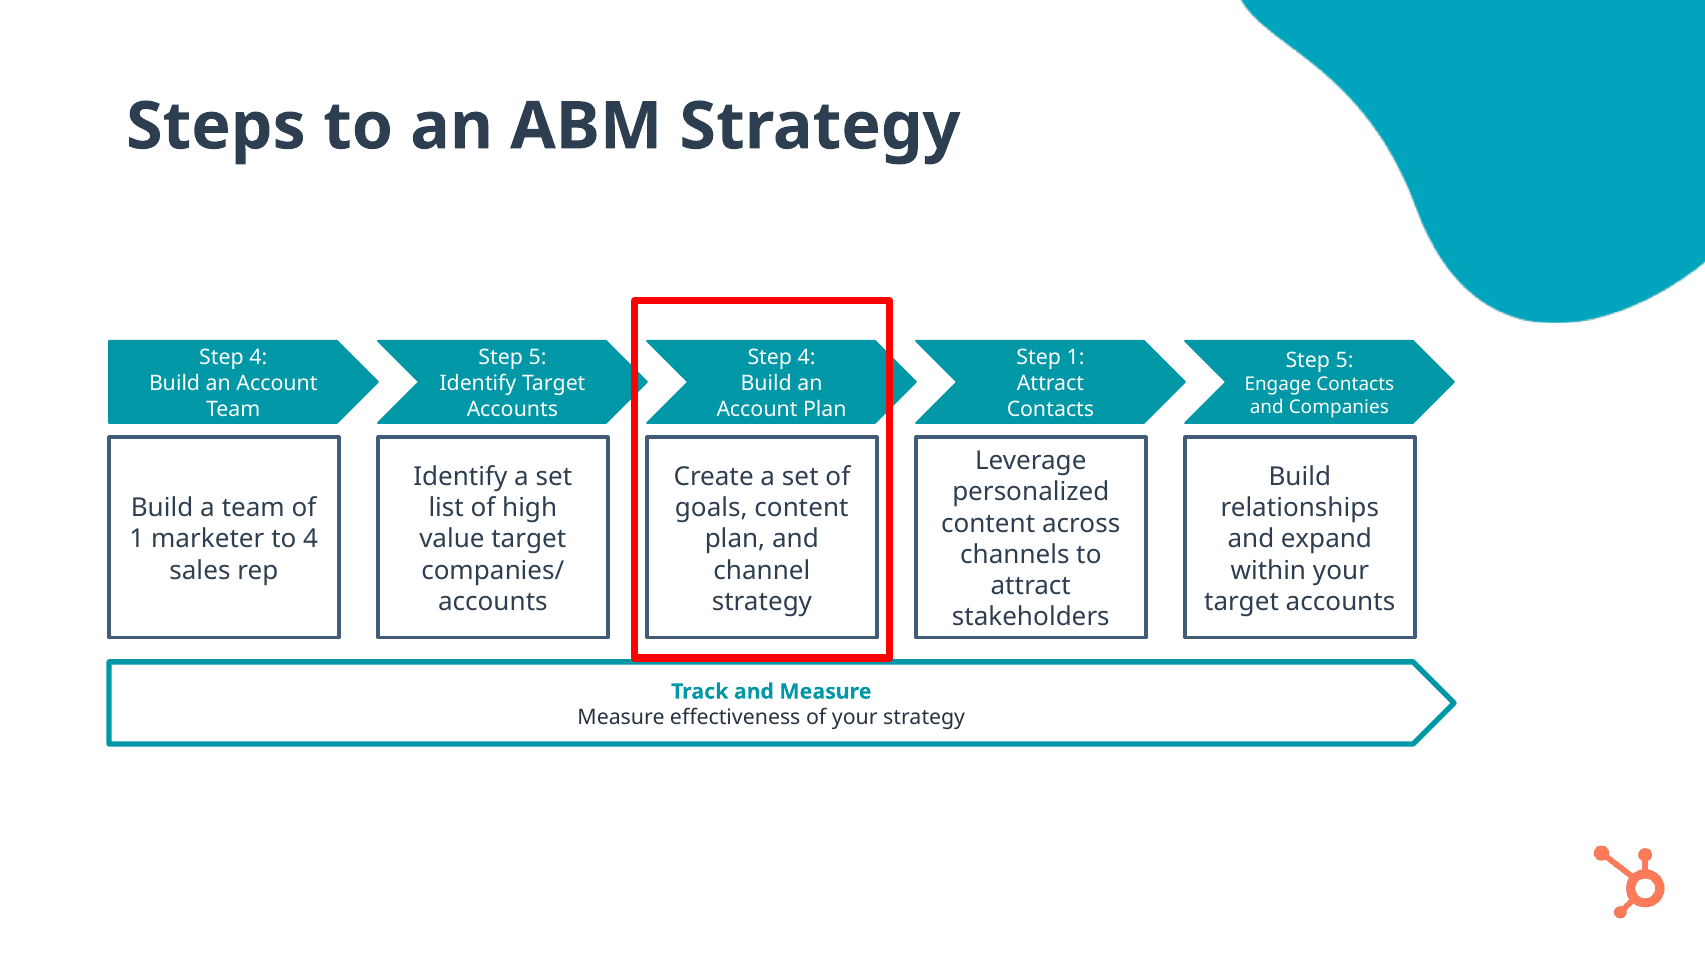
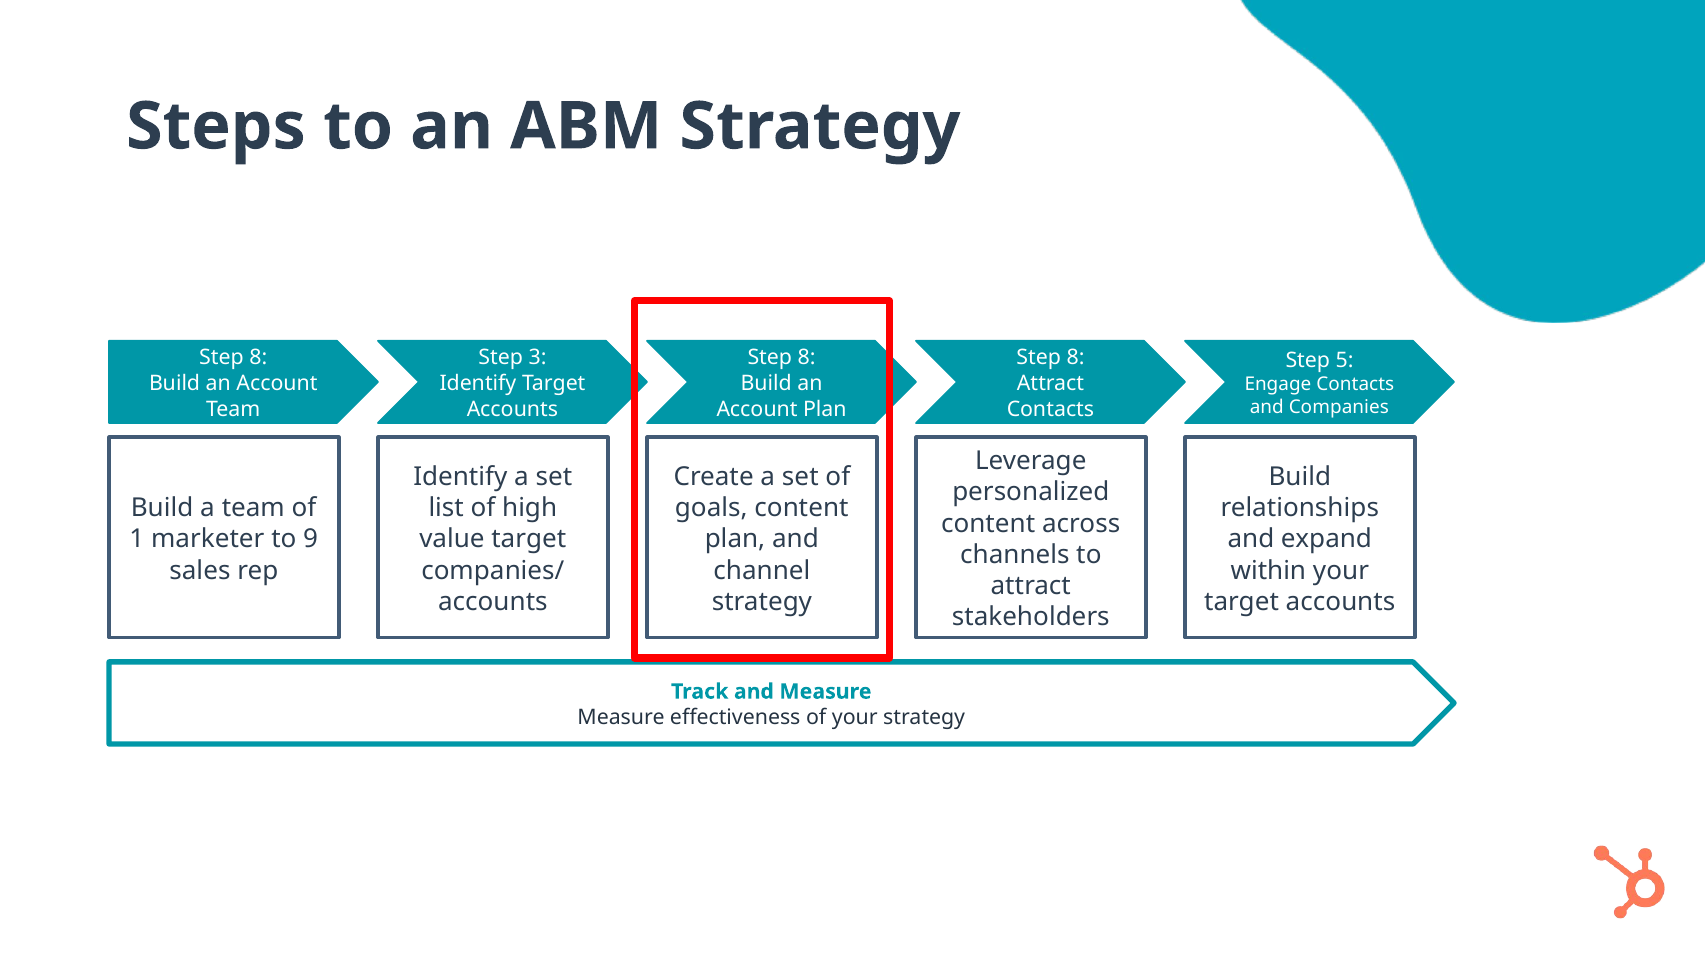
4 at (258, 358): 4 -> 8
5 at (538, 358): 5 -> 3
4 at (807, 358): 4 -> 8
1 at (1076, 358): 1 -> 8
to 4: 4 -> 9
